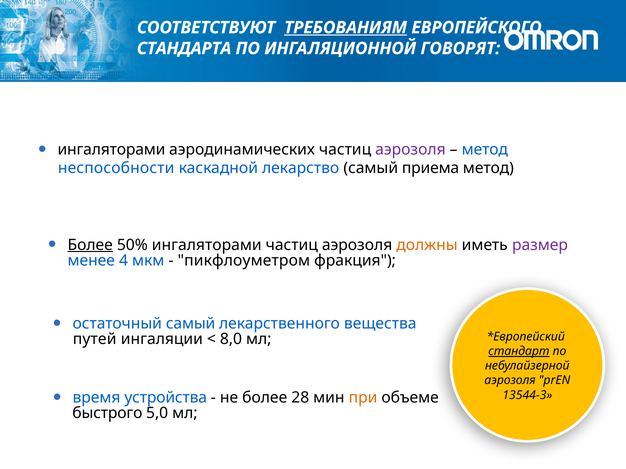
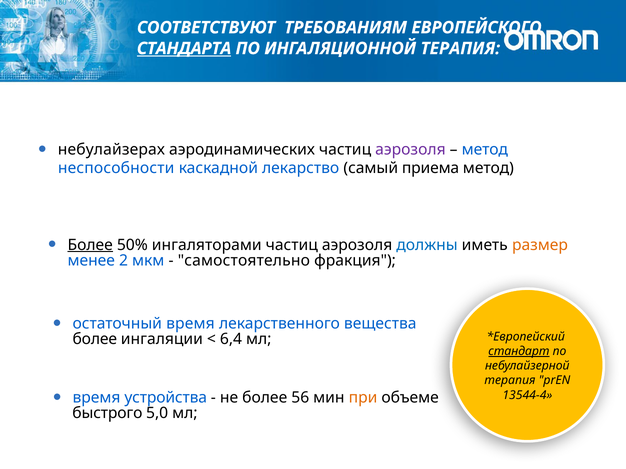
ТРЕБОВАНИЯМ underline: present -> none
СТАНДАРТА underline: none -> present
ИНГАЛЯЦИОННОЙ ГОВОРЯТ: ГОВОРЯТ -> ТЕРАПИЯ
ингаляторами at (111, 150): ингаляторами -> небулайзерах
должны colour: orange -> blue
размер colour: purple -> orange
4: 4 -> 2
пикфлоуметром: пикфлоуметром -> самостоятельно
остаточный самый: самый -> время
путей at (95, 340): путей -> более
8,0: 8,0 -> 6,4
аэрозоля at (510, 381): аэрозоля -> терапия
28: 28 -> 56
13544-3: 13544-3 -> 13544-4
